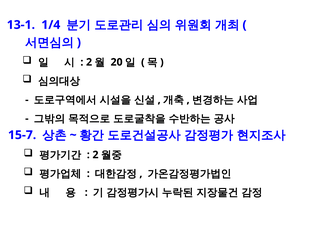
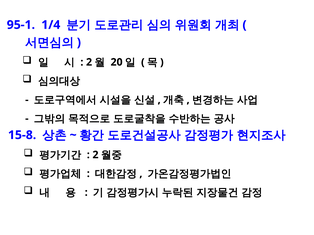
13-1: 13-1 -> 95-1
15-7: 15-7 -> 15-8
